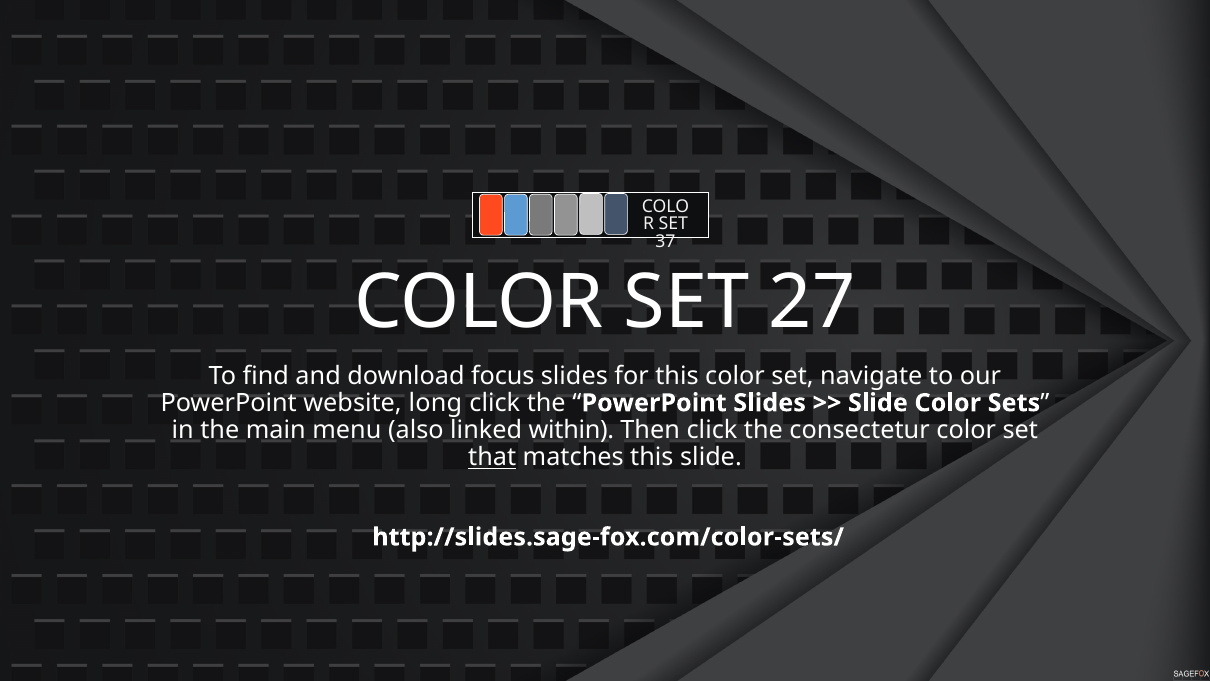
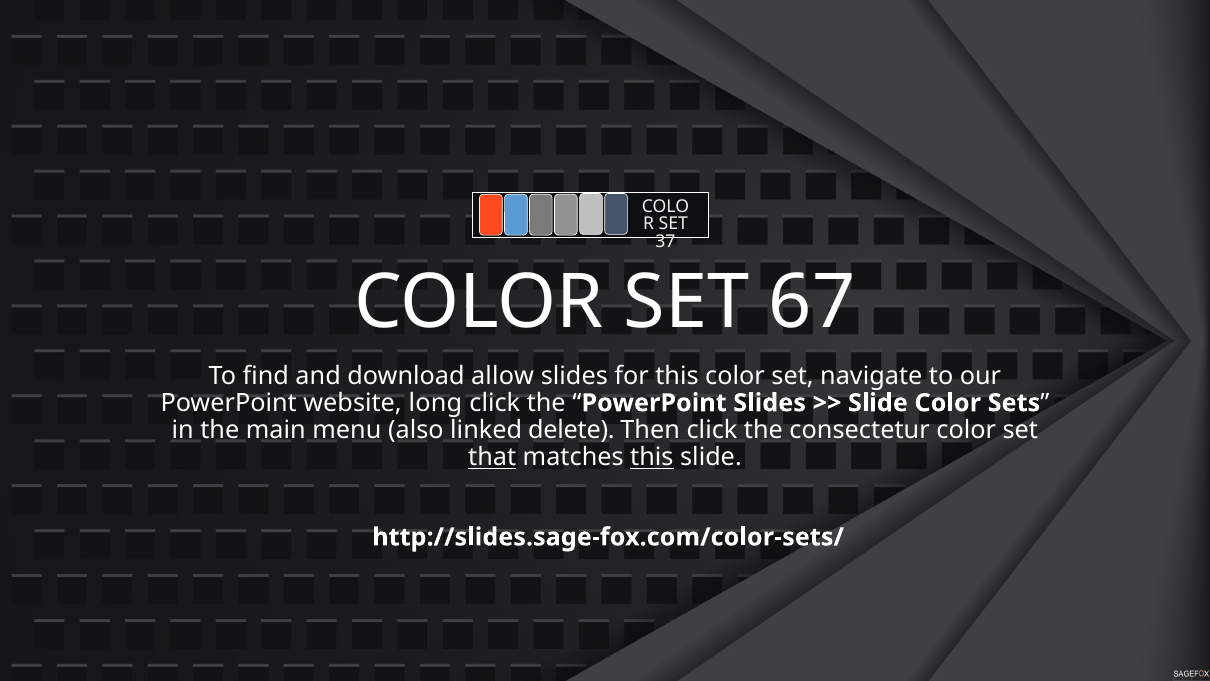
27: 27 -> 67
focus: focus -> allow
within: within -> delete
this at (652, 457) underline: none -> present
